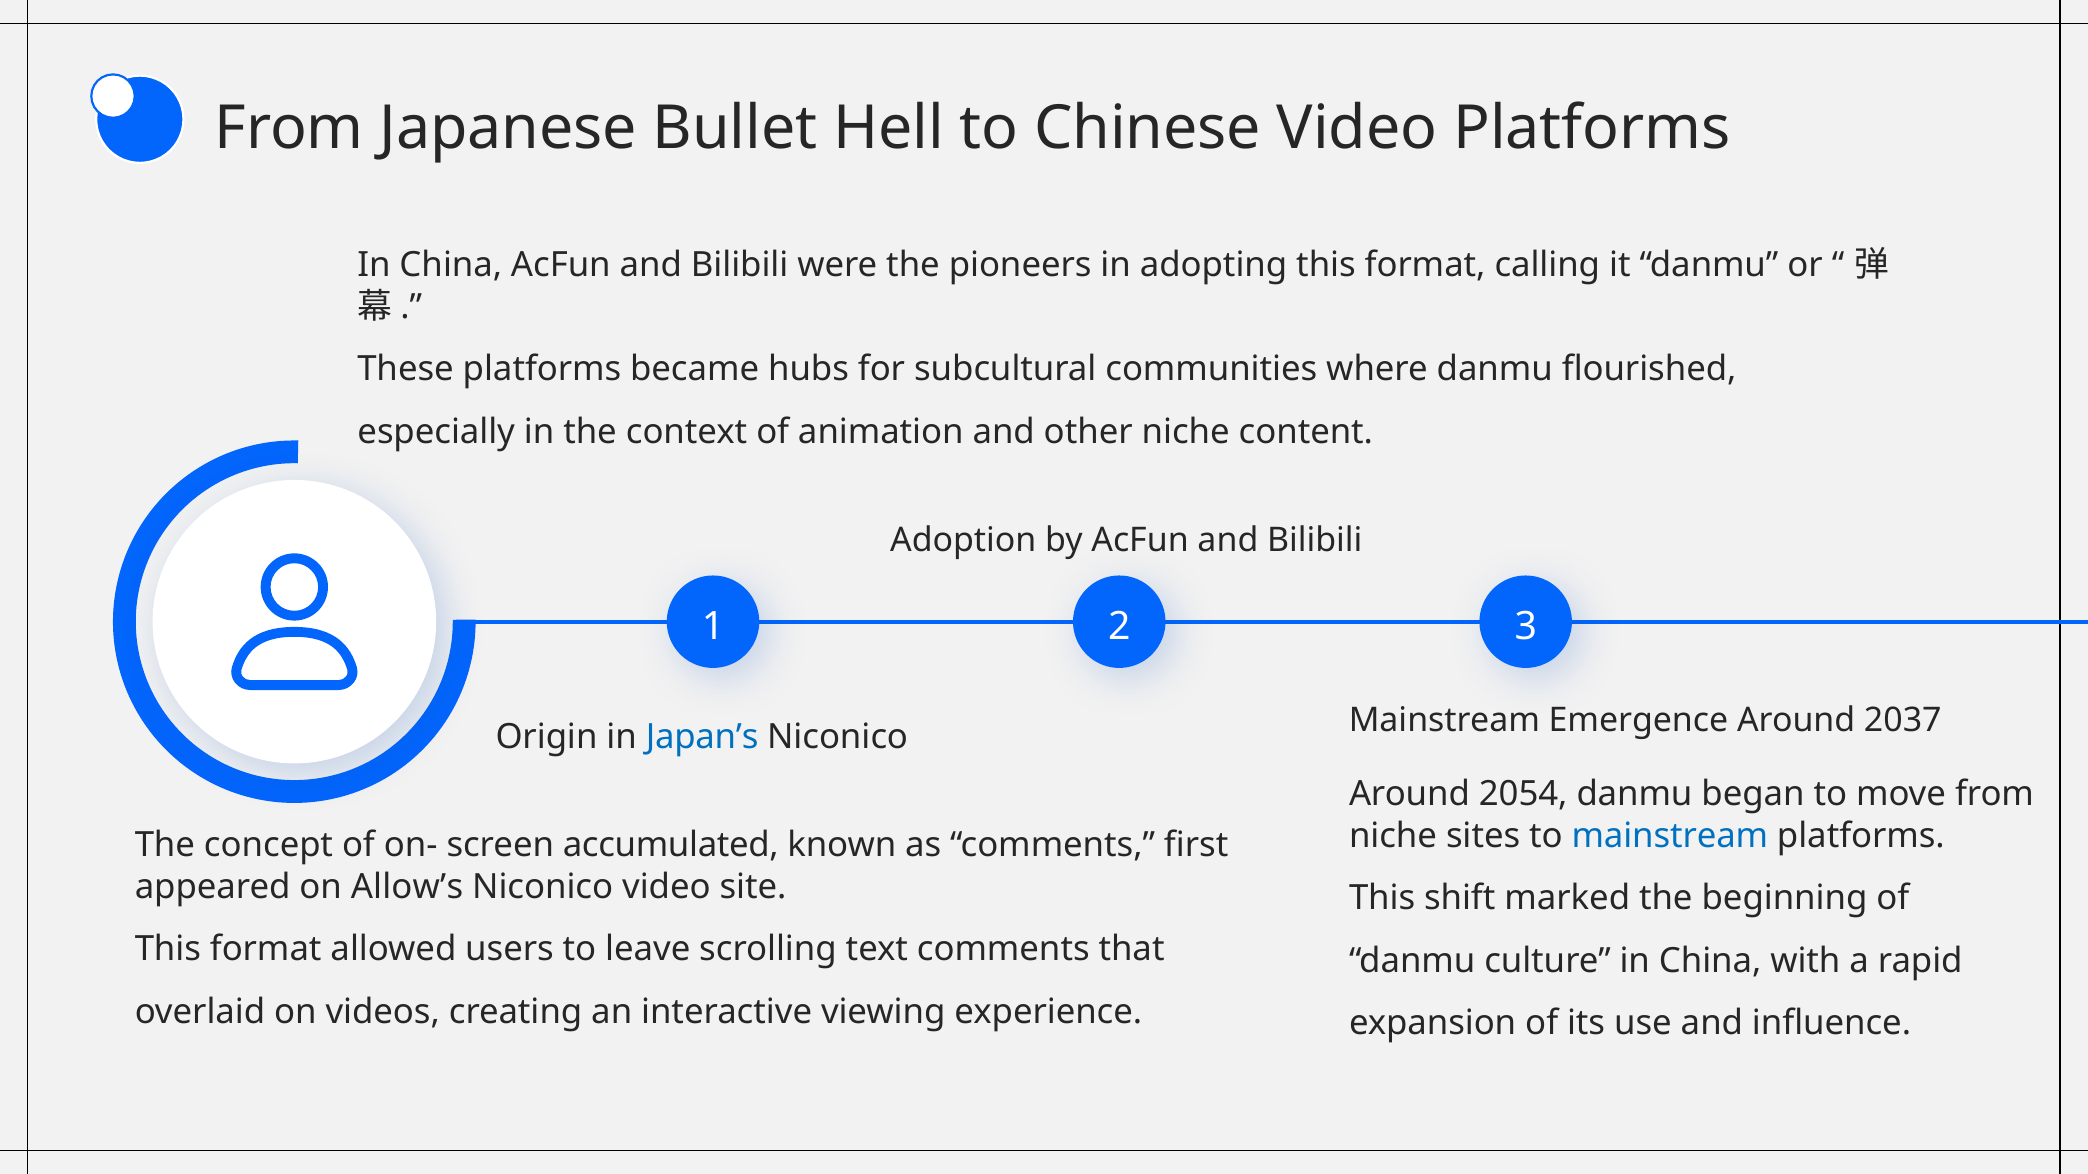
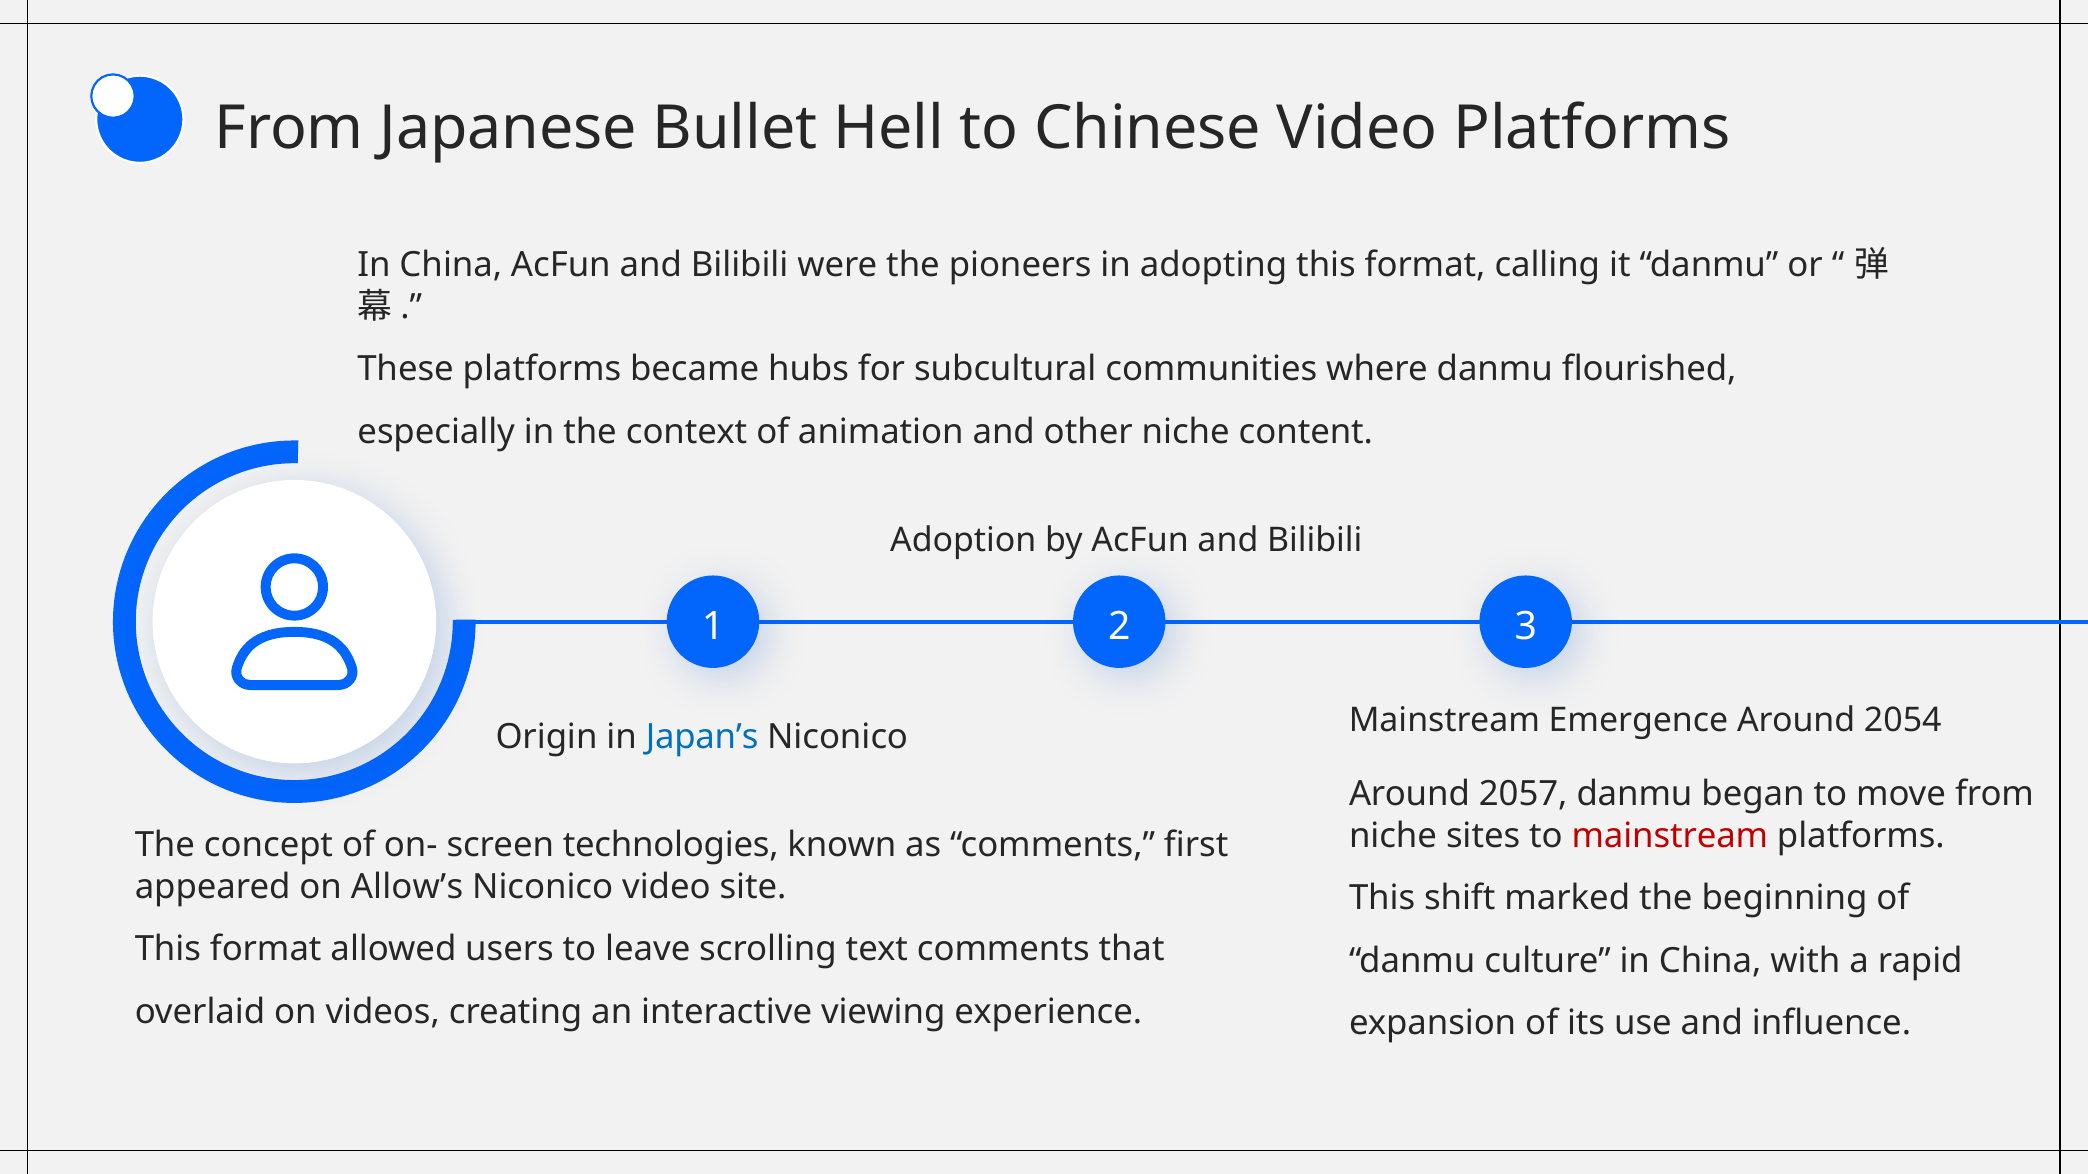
2037: 2037 -> 2054
2054: 2054 -> 2057
mainstream at (1670, 836) colour: blue -> red
accumulated: accumulated -> technologies
